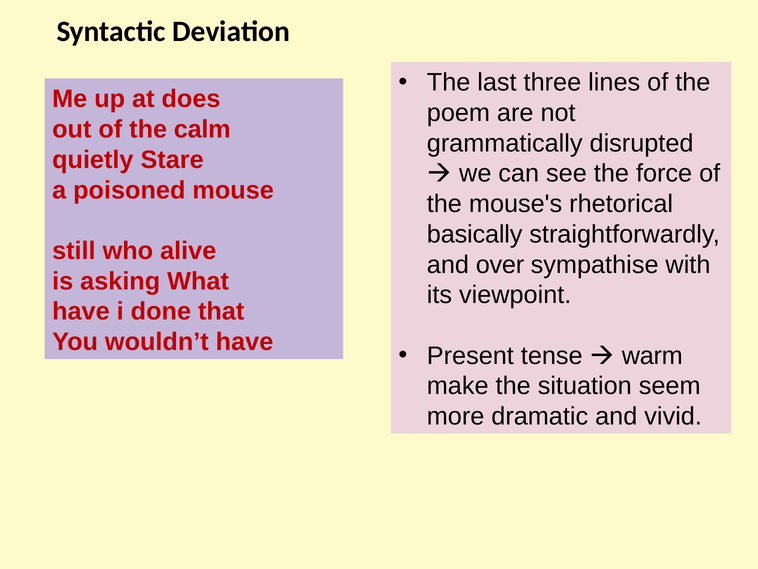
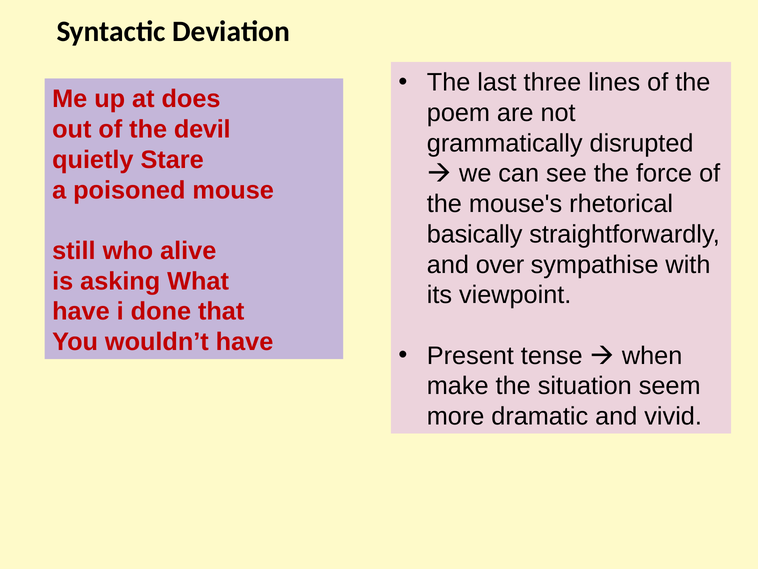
calm: calm -> devil
warm: warm -> when
